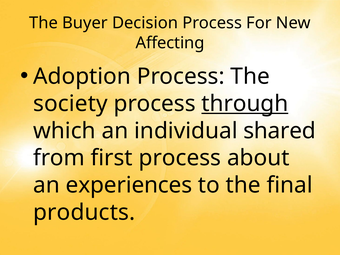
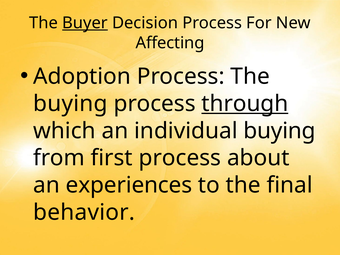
Buyer underline: none -> present
society at (70, 104): society -> buying
individual shared: shared -> buying
products: products -> behavior
